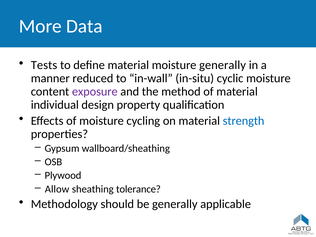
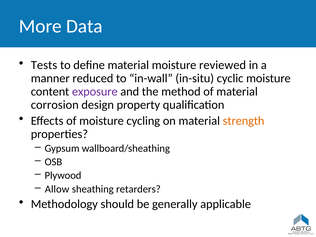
moisture generally: generally -> reviewed
individual: individual -> corrosion
strength colour: blue -> orange
tolerance: tolerance -> retarders
